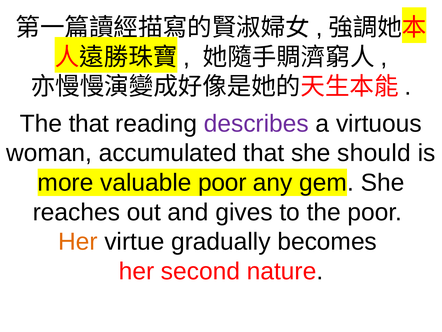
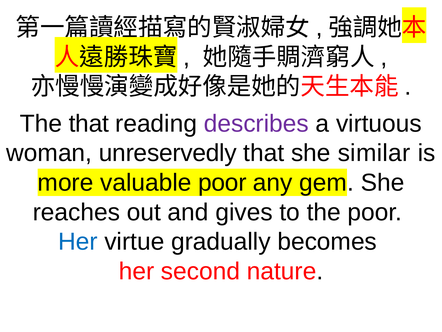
accumulated: accumulated -> unreservedly
should: should -> similar
Her at (78, 241) colour: orange -> blue
